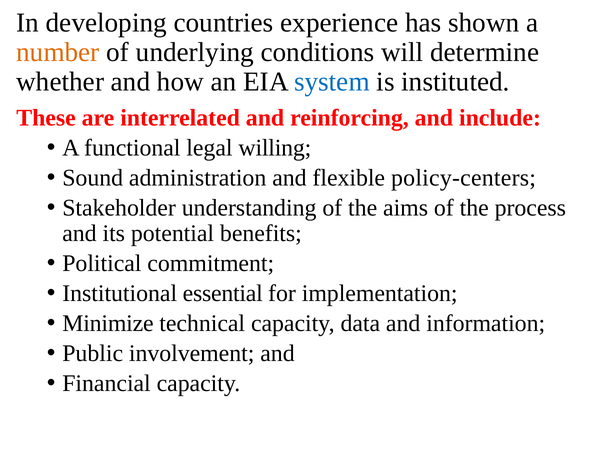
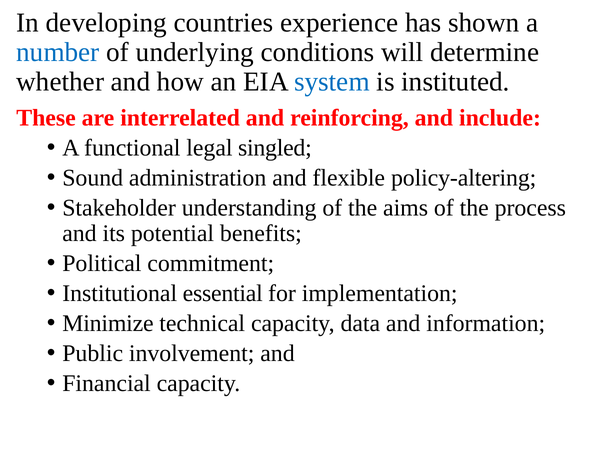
number colour: orange -> blue
willing: willing -> singled
policy-centers: policy-centers -> policy-altering
